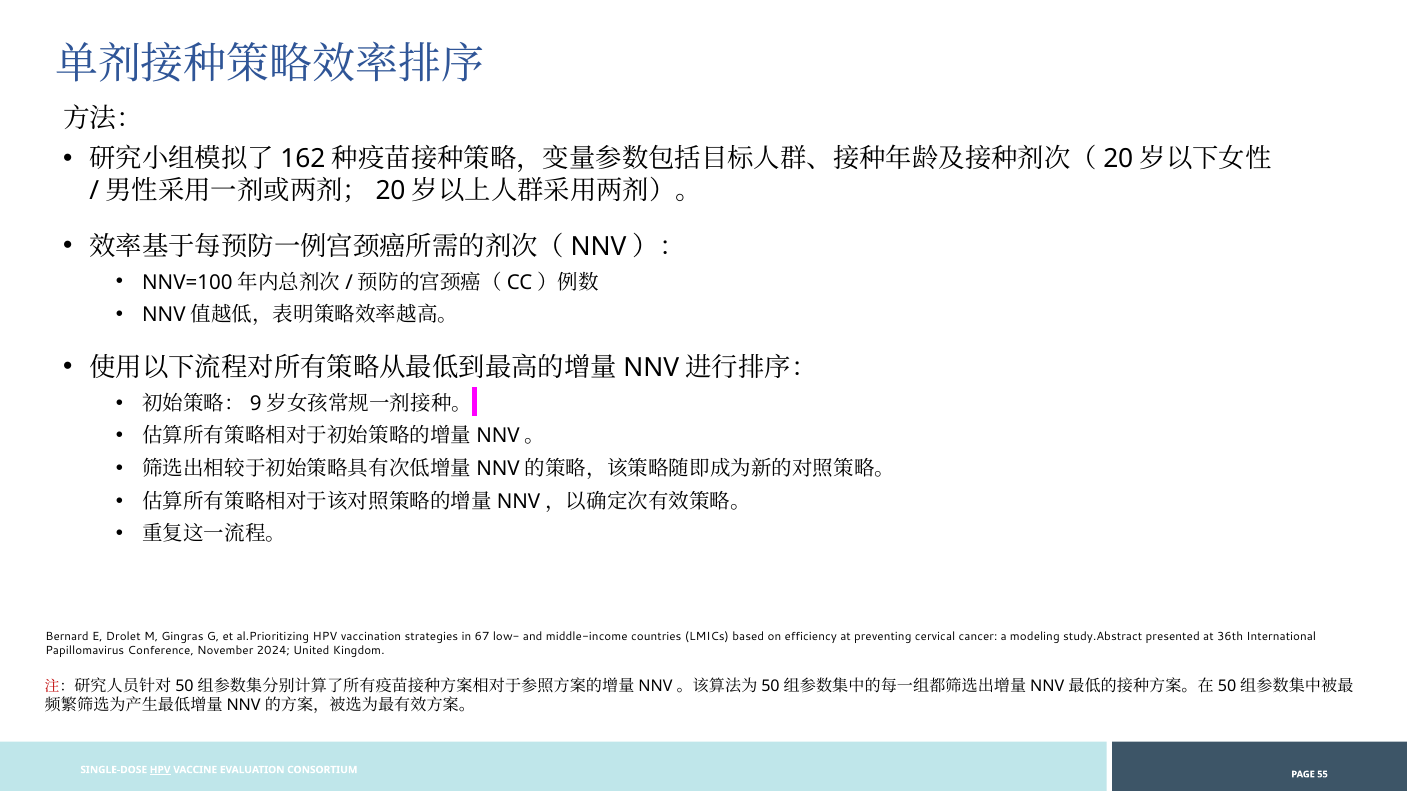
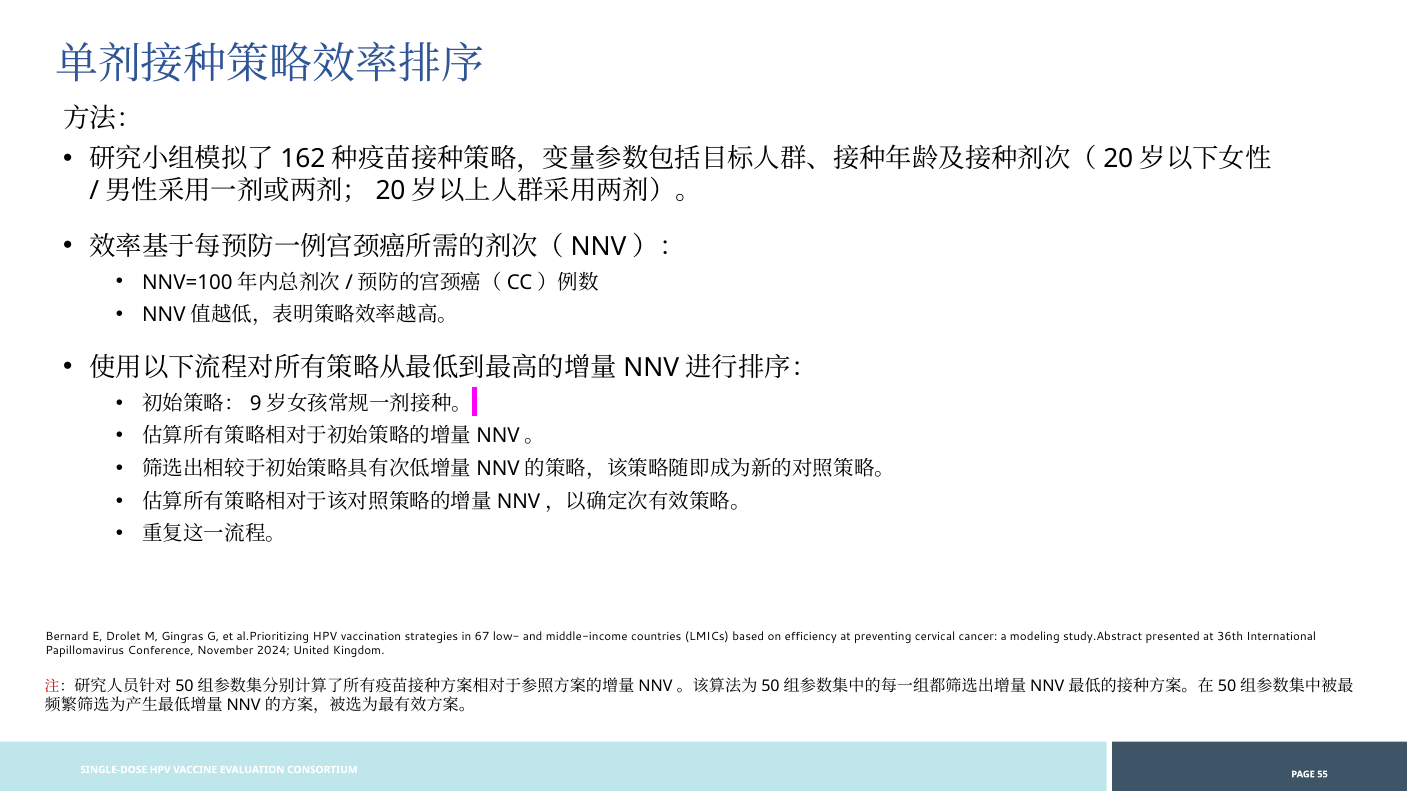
HPV underline: present -> none
